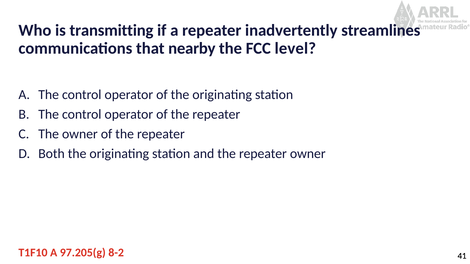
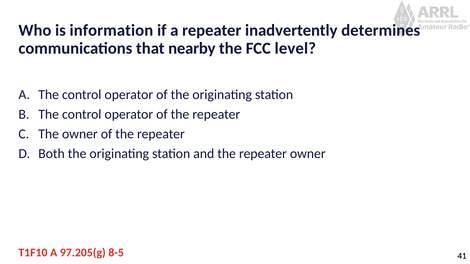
transmitting: transmitting -> information
streamlines: streamlines -> determines
8-2: 8-2 -> 8-5
